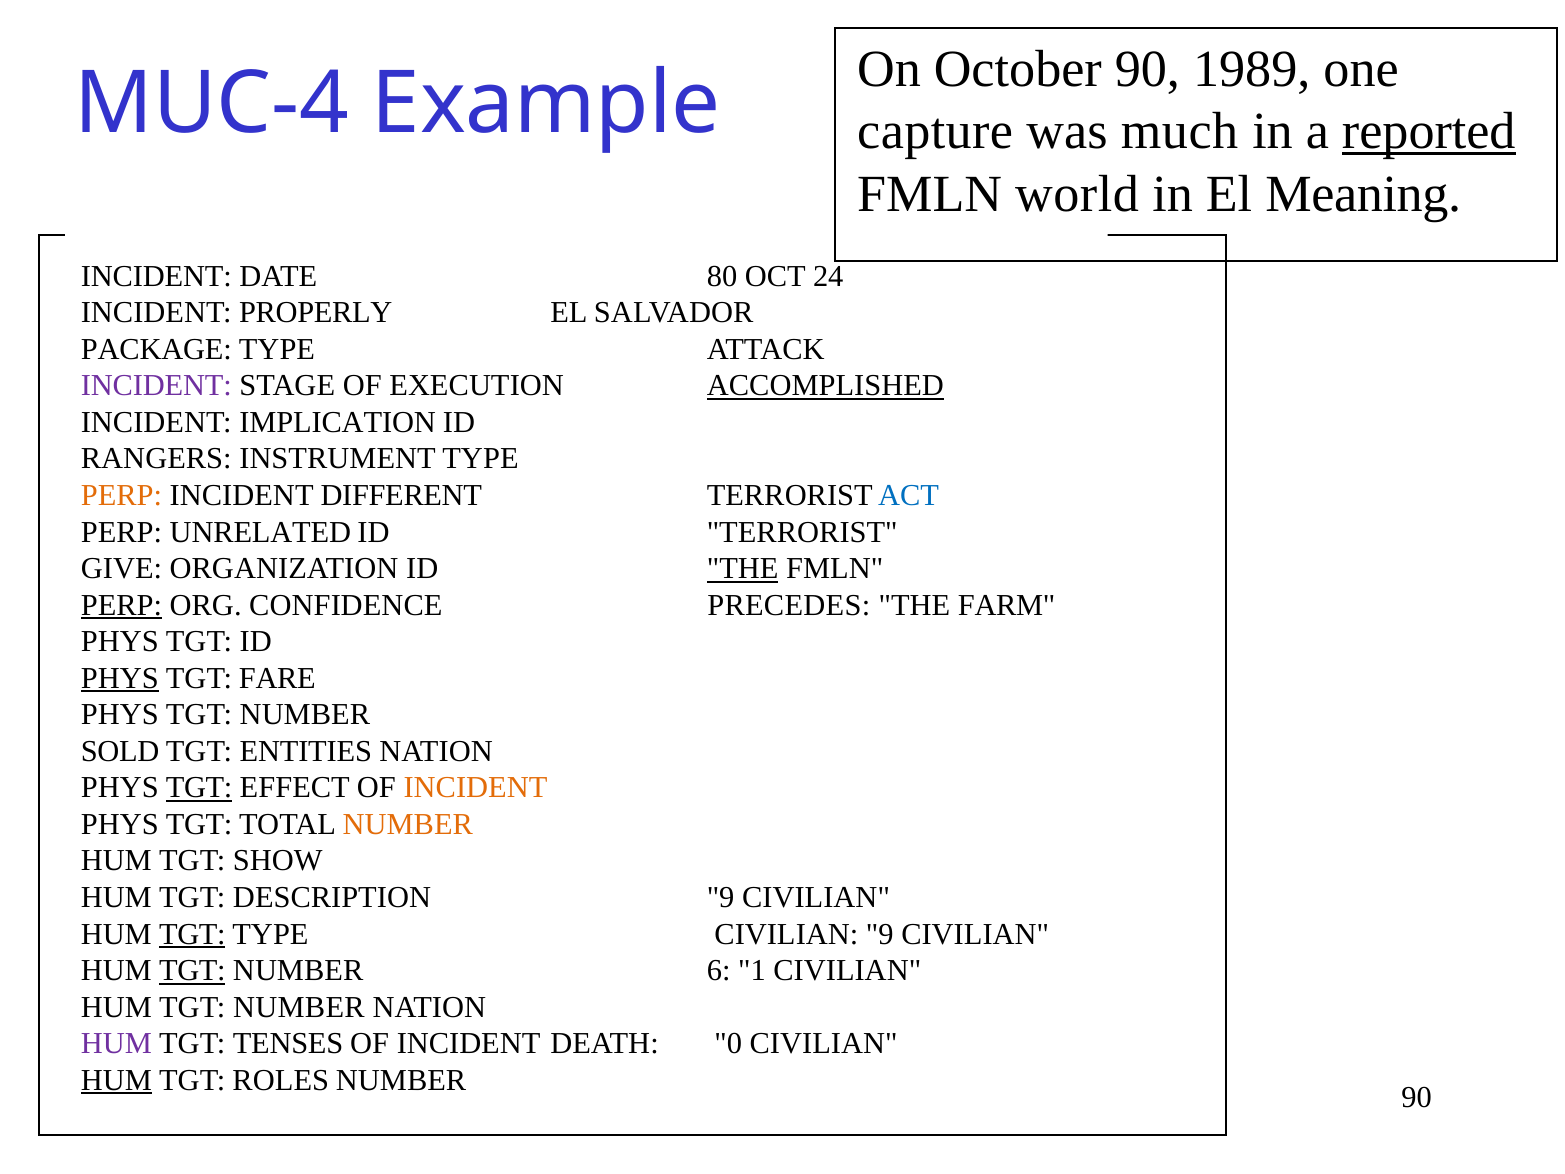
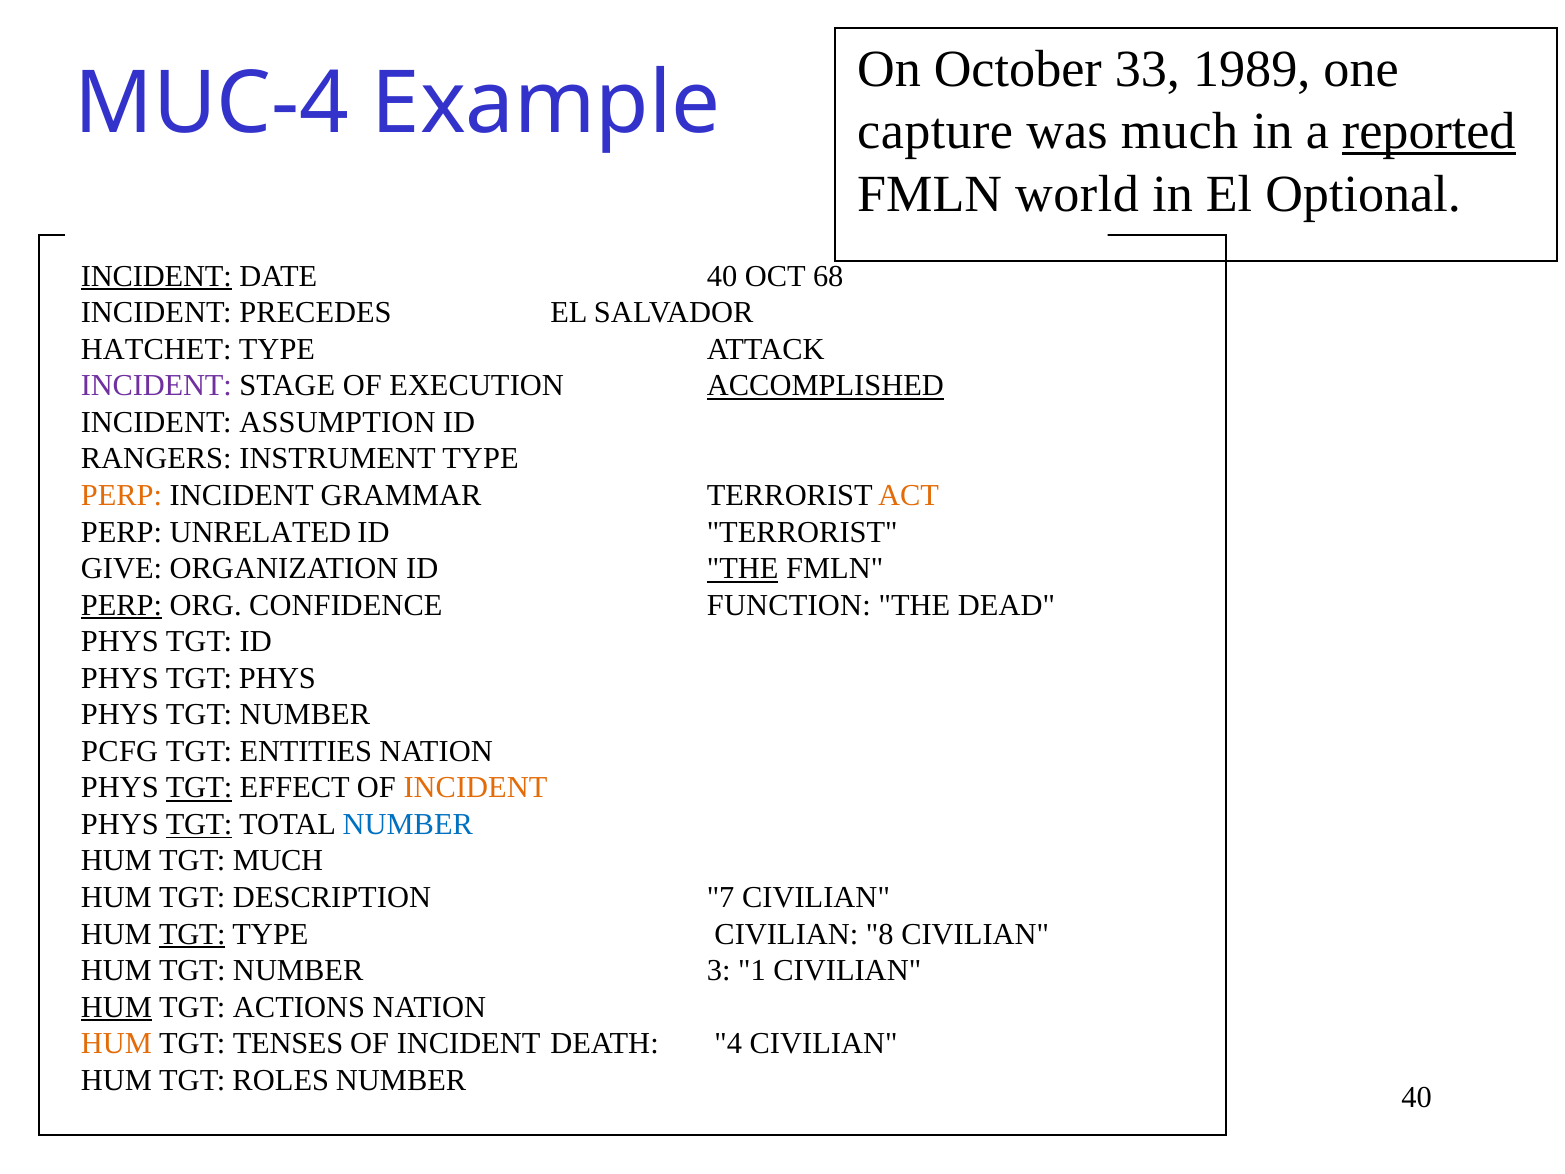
October 90: 90 -> 33
Meaning: Meaning -> Optional
INCIDENT at (156, 276) underline: none -> present
DATE 80: 80 -> 40
24: 24 -> 68
PROPERLY: PROPERLY -> PRECEDES
PACKAGE: PACKAGE -> HATCHET
IMPLICATION: IMPLICATION -> ASSUMPTION
DIFFERENT: DIFFERENT -> GRAMMAR
ACT colour: blue -> orange
PRECEDES: PRECEDES -> FUNCTION
FARM: FARM -> DEAD
PHYS at (120, 678) underline: present -> none
TGT FARE: FARE -> PHYS
SOLD: SOLD -> PCFG
TGT at (199, 824) underline: none -> present
NUMBER at (408, 824) colour: orange -> blue
TGT SHOW: SHOW -> MUCH
DESCRIPTION 9: 9 -> 7
CIVILIAN 9: 9 -> 8
TGT at (192, 970) underline: present -> none
6: 6 -> 3
HUM at (116, 1007) underline: none -> present
NUMBER at (299, 1007): NUMBER -> ACTIONS
HUM at (116, 1043) colour: purple -> orange
0: 0 -> 4
HUM at (116, 1080) underline: present -> none
90 at (1417, 1098): 90 -> 40
